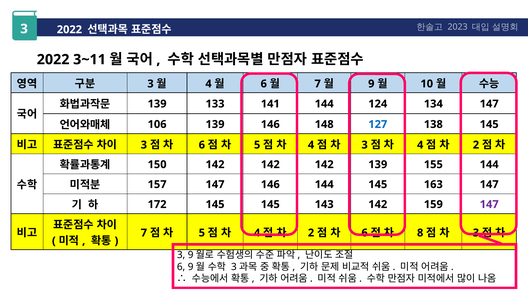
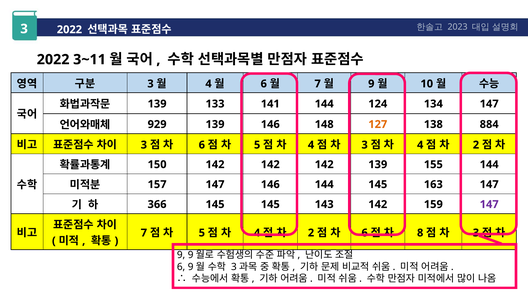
106: 106 -> 929
127 colour: blue -> orange
138 145: 145 -> 884
172: 172 -> 366
3 at (181, 255): 3 -> 9
